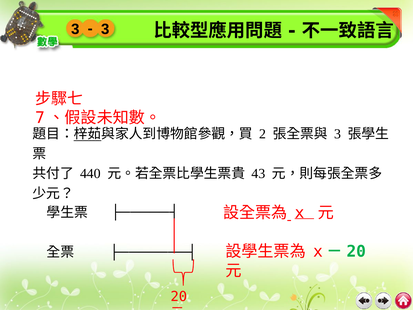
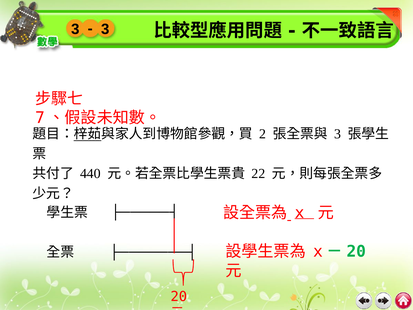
43: 43 -> 22
